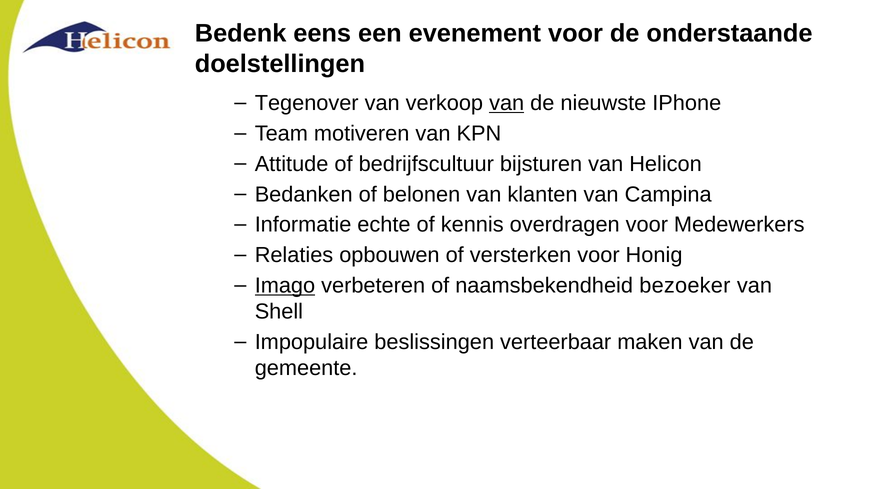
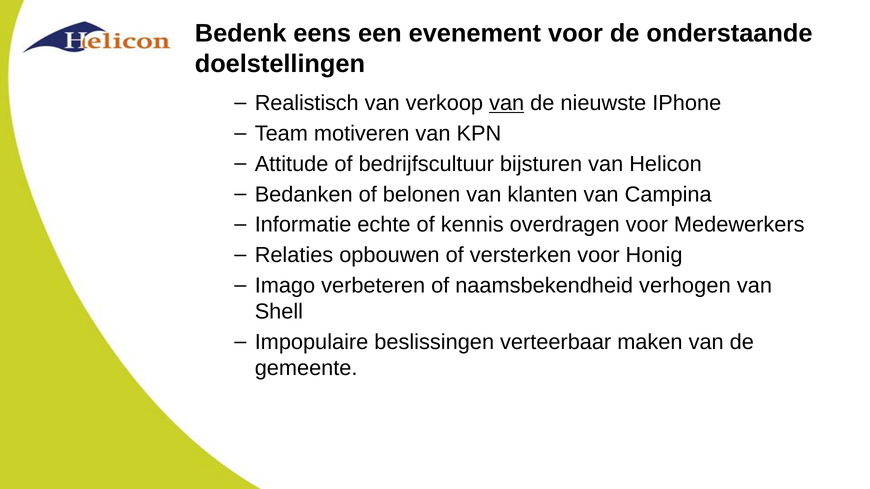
Tegenover: Tegenover -> Realistisch
Imago underline: present -> none
bezoeker: bezoeker -> verhogen
